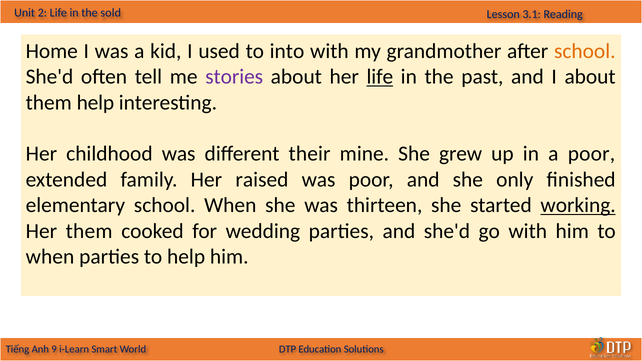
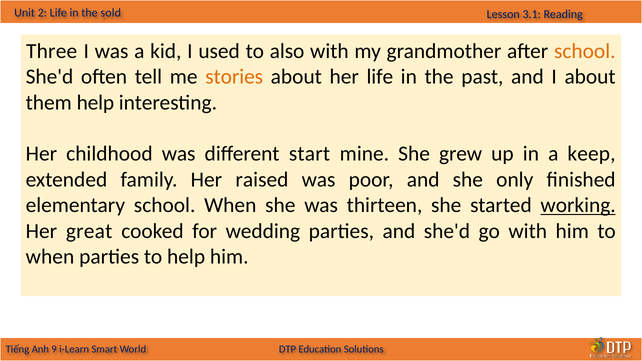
Home: Home -> Three
into: into -> also
stories colour: purple -> orange
life at (380, 77) underline: present -> none
their: their -> start
a poor: poor -> keep
Her them: them -> great
